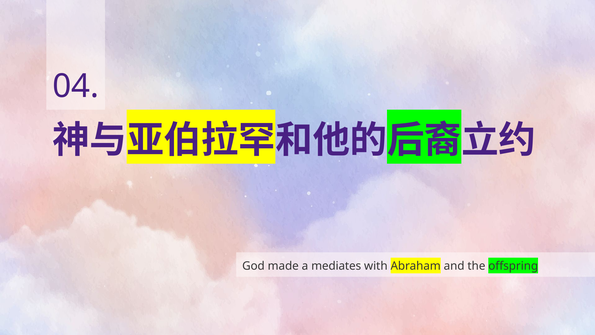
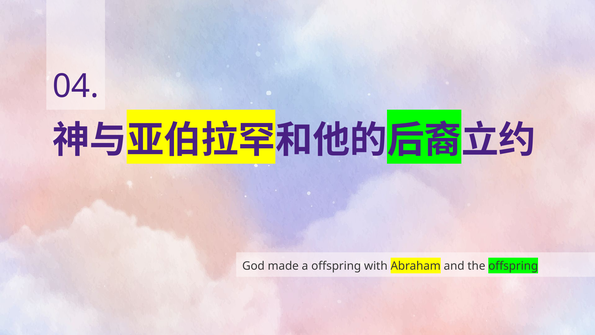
a mediates: mediates -> offspring
